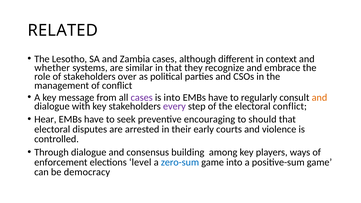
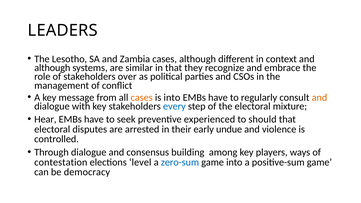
RELATED: RELATED -> LEADERS
whether at (52, 68): whether -> although
cases at (142, 98) colour: purple -> orange
every colour: purple -> blue
electoral conflict: conflict -> mixture
encouraging: encouraging -> experienced
courts: courts -> undue
enforcement: enforcement -> contestation
